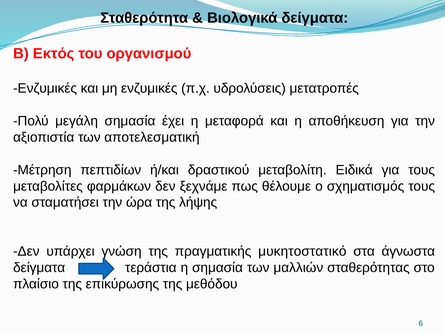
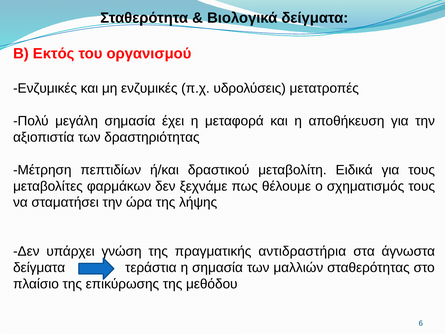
αποτελεσματική: αποτελεσματική -> δραστηριότητας
μυκητοστατικό: μυκητοστατικό -> αντιδραστήρια
